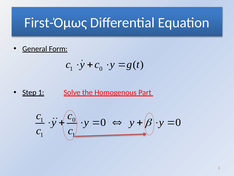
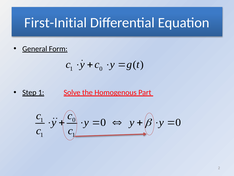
First-Όμως: First-Όμως -> First-Initial
